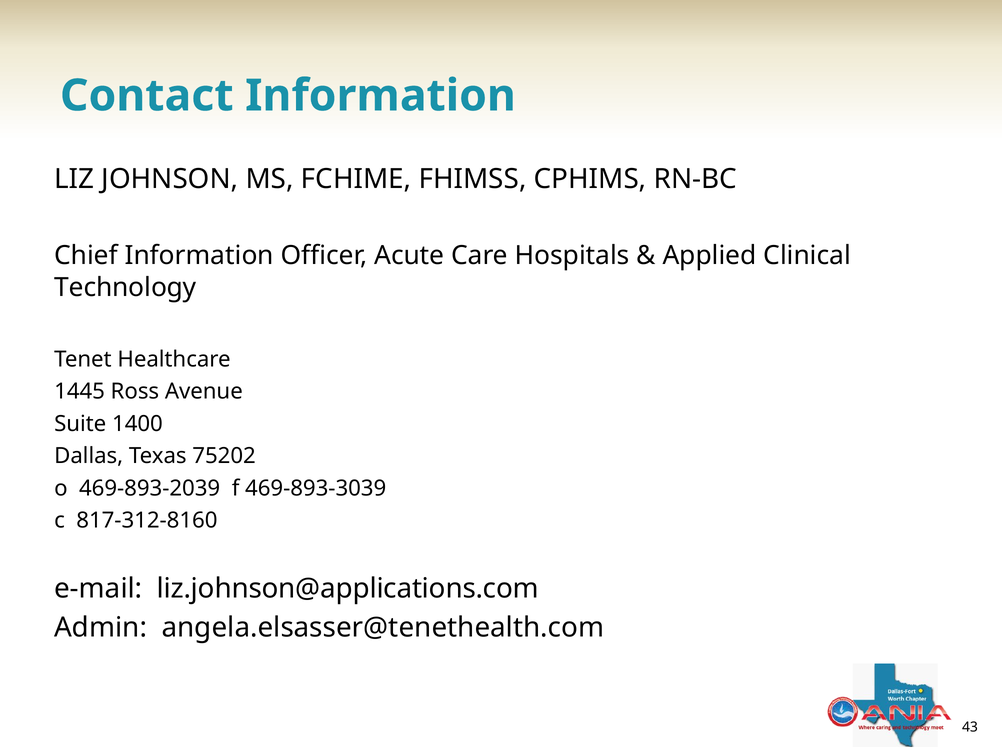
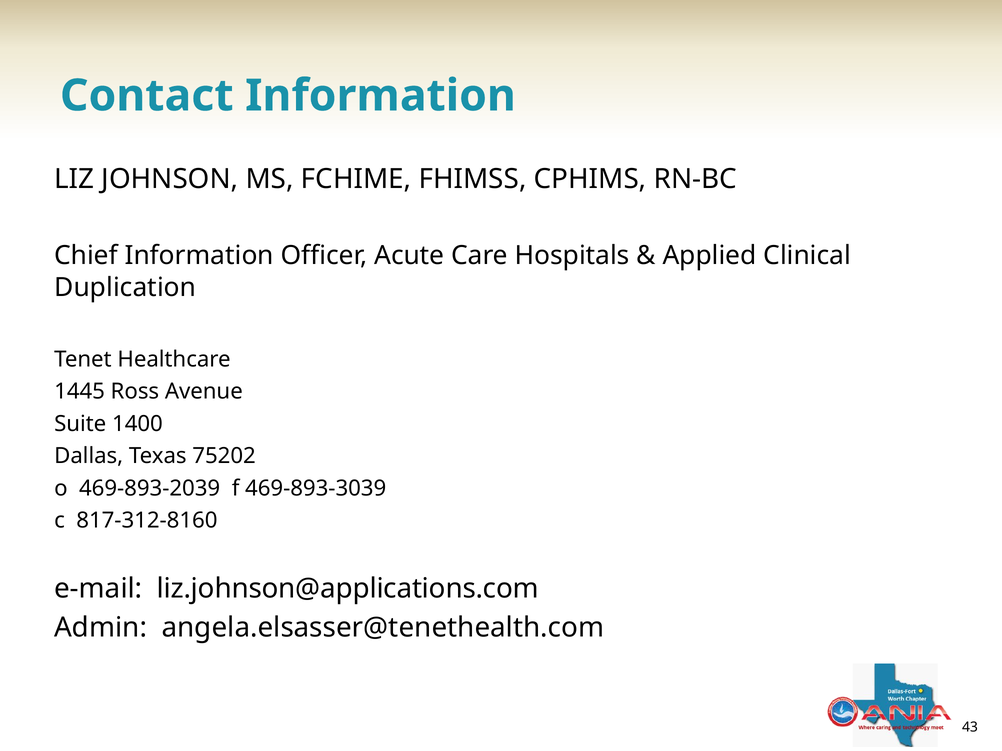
Technology: Technology -> Duplication
